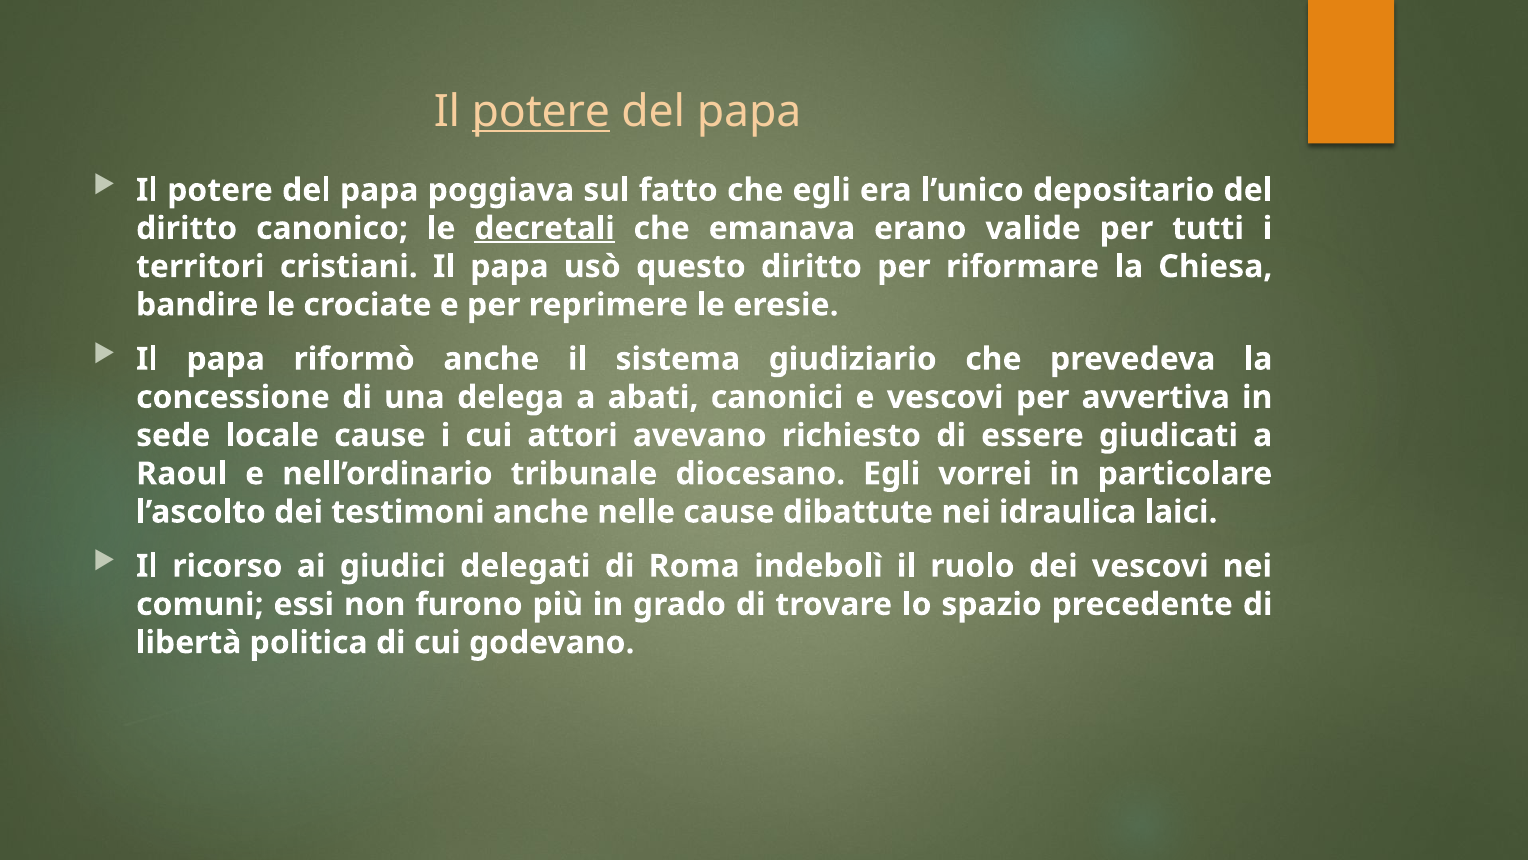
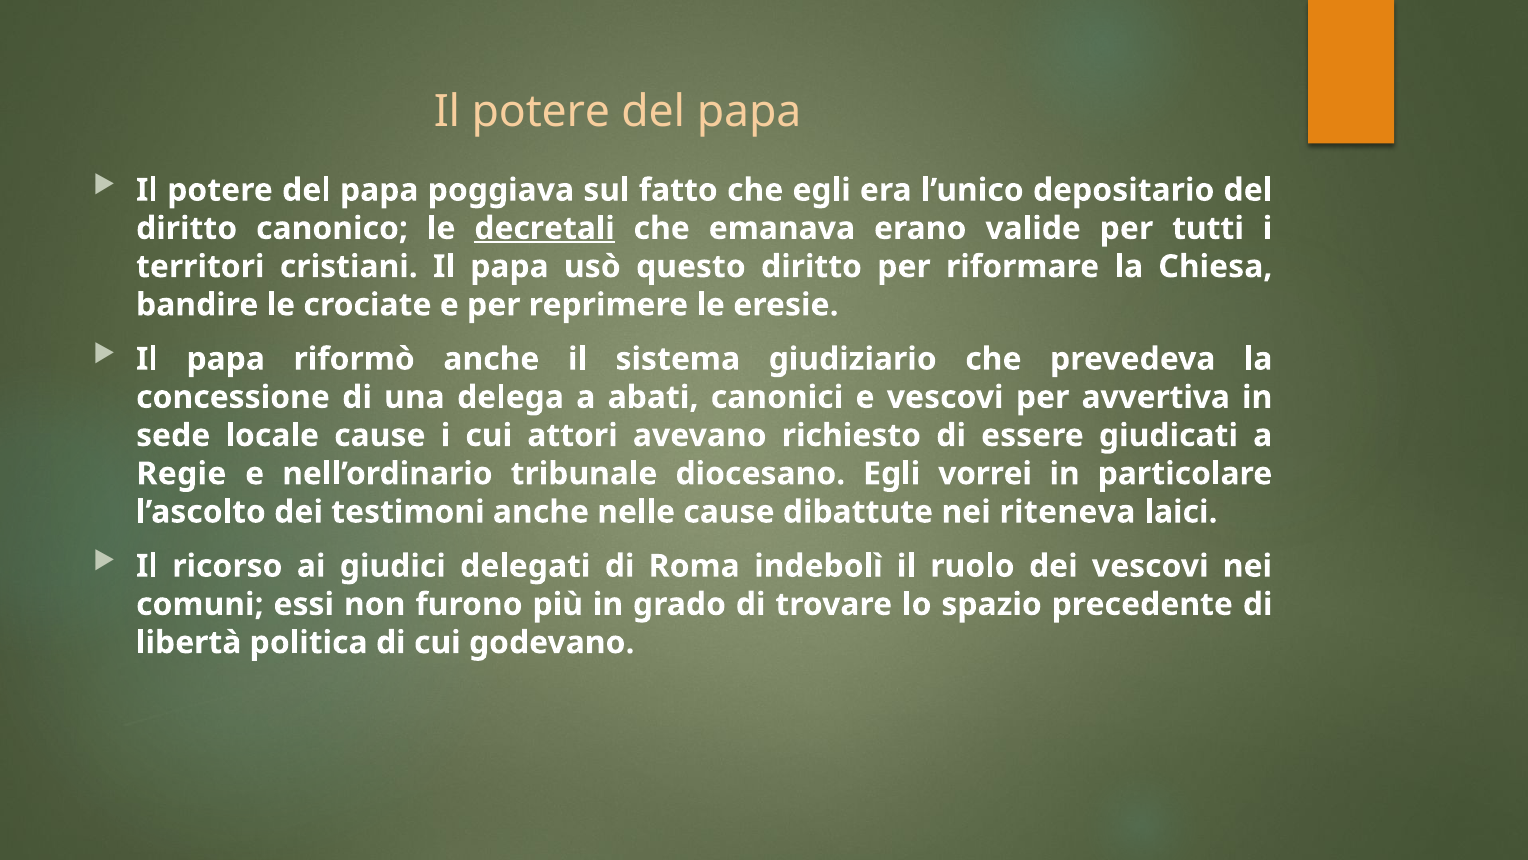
potere at (541, 112) underline: present -> none
Raoul: Raoul -> Regie
idraulica: idraulica -> riteneva
